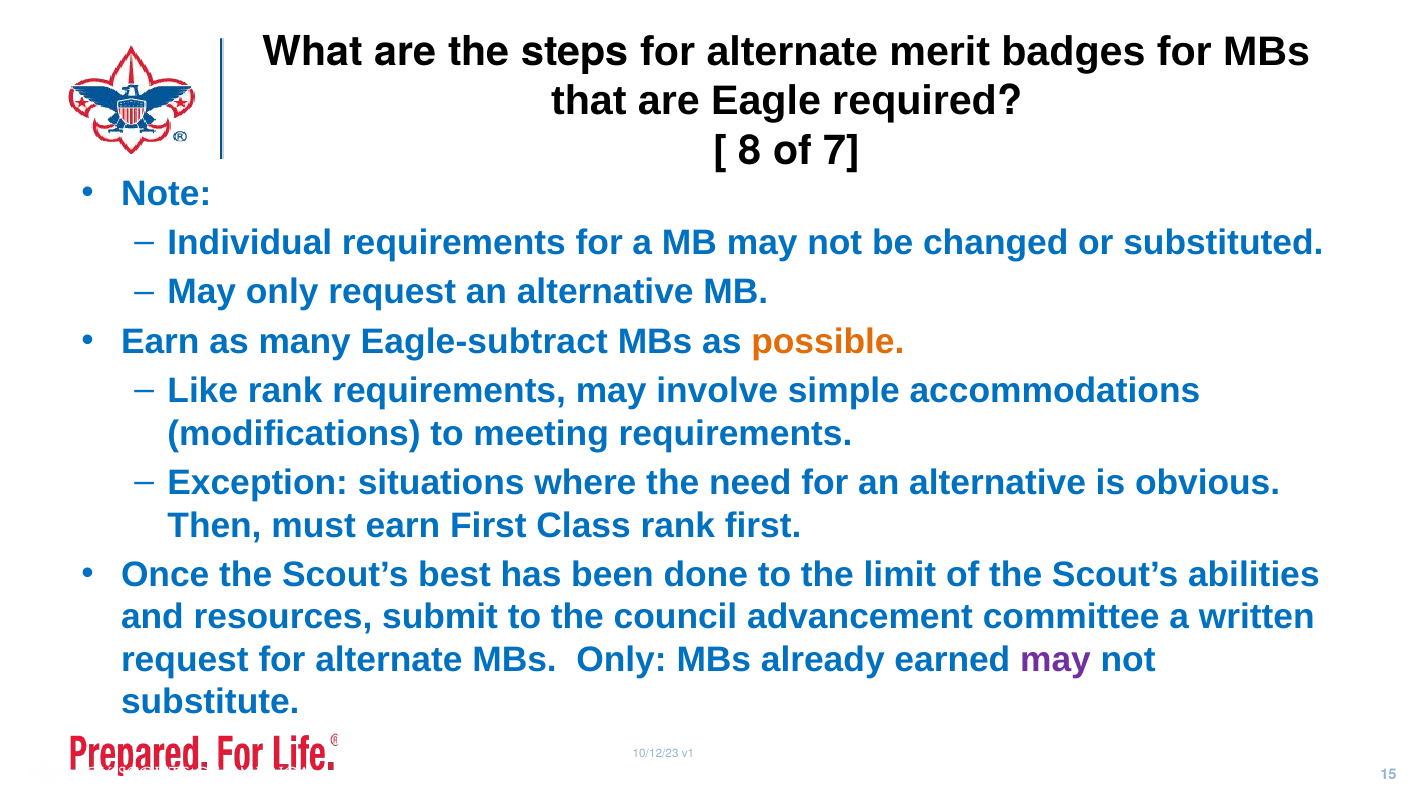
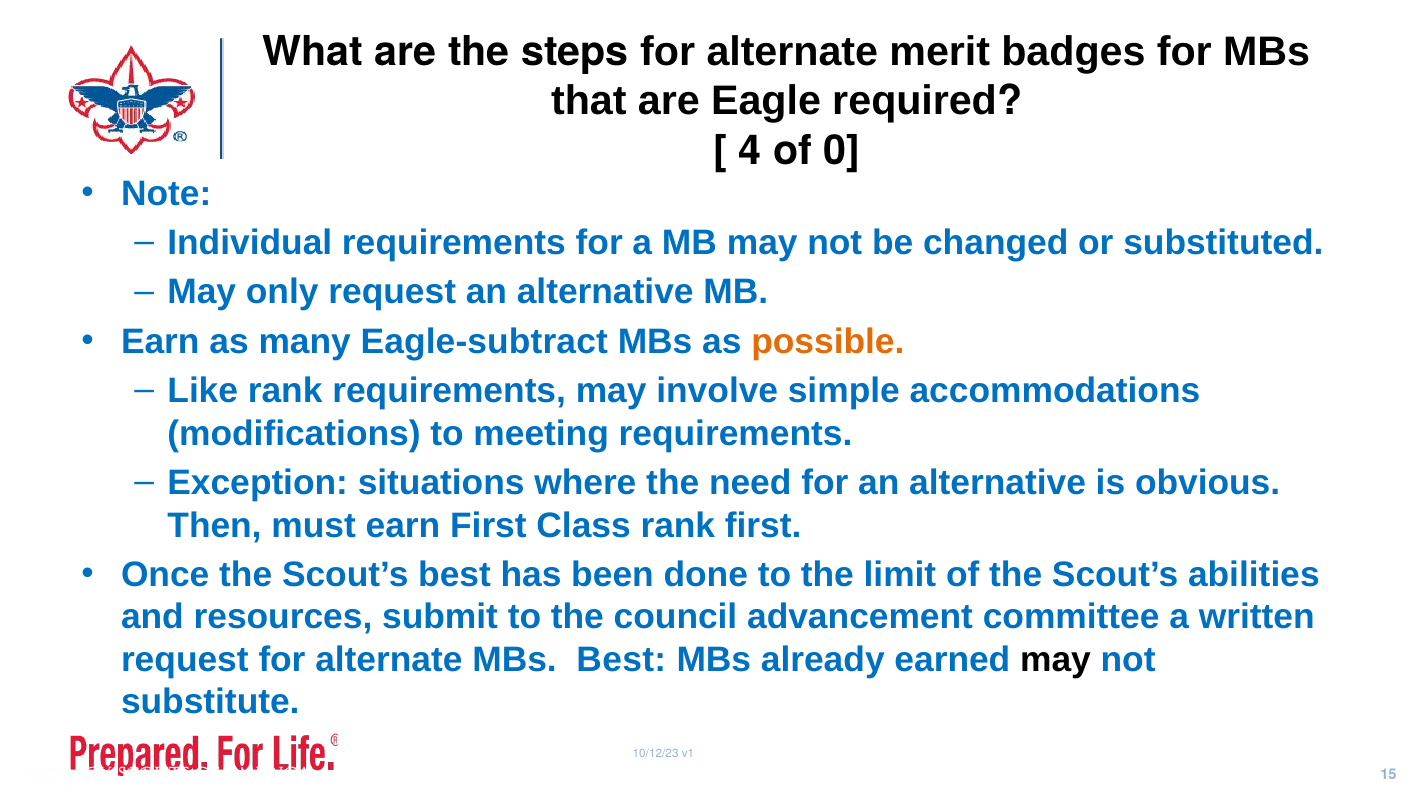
8: 8 -> 4
7: 7 -> 0
MBs Only: Only -> Best
may at (1055, 660) colour: purple -> black
